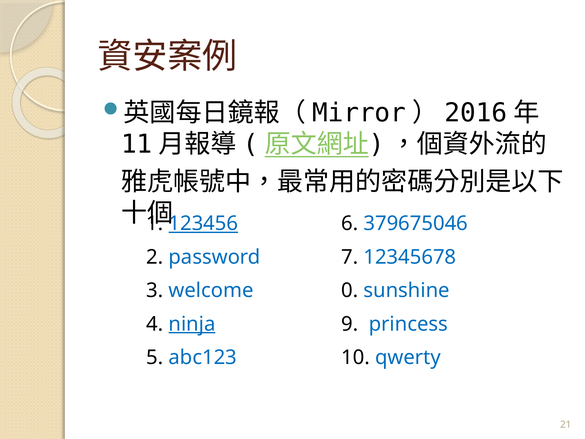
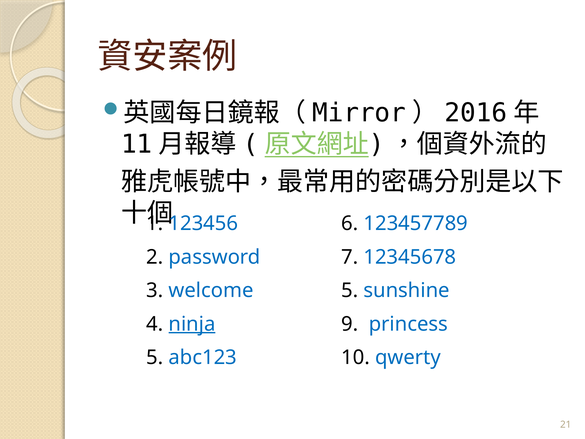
123456 underline: present -> none
379675046: 379675046 -> 123457789
welcome 0: 0 -> 5
